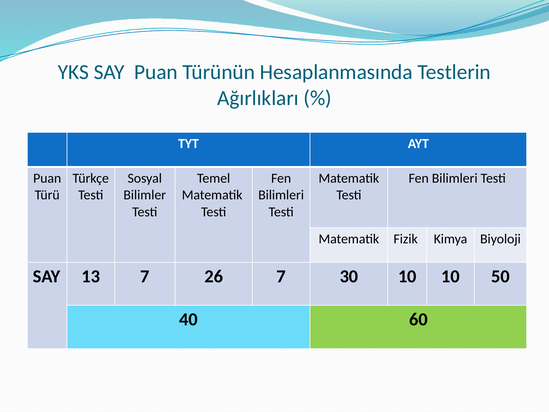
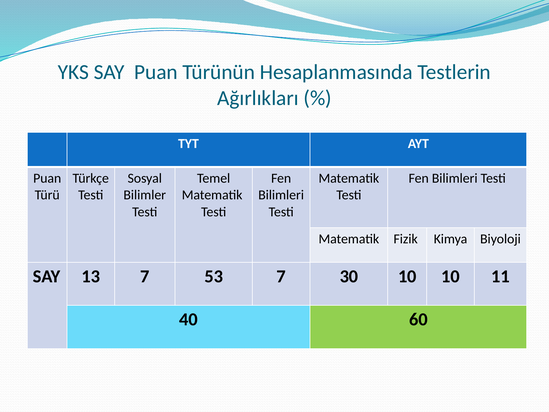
26: 26 -> 53
50: 50 -> 11
